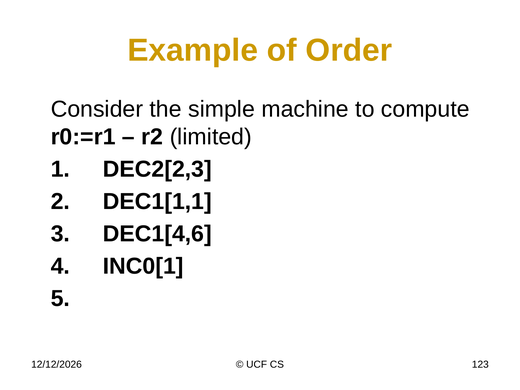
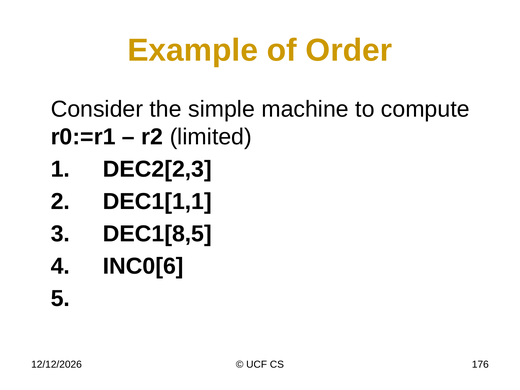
DEC1[4,6: DEC1[4,6 -> DEC1[8,5
INC0[1: INC0[1 -> INC0[6
123: 123 -> 176
